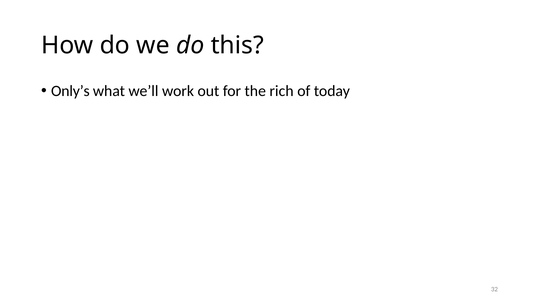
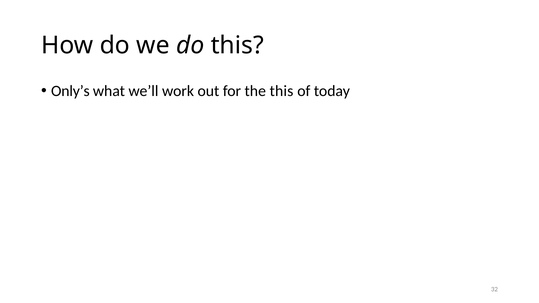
the rich: rich -> this
